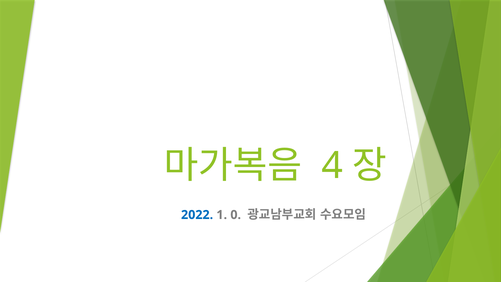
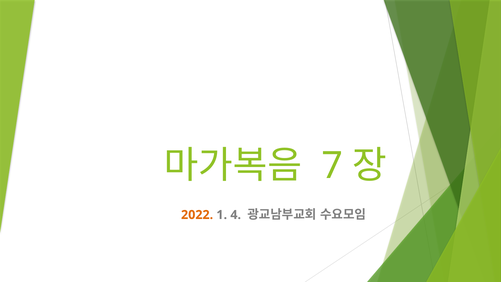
4: 4 -> 7
2022 colour: blue -> orange
0: 0 -> 4
